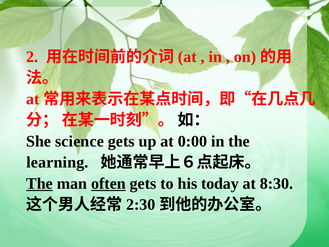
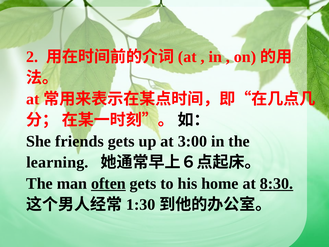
science: science -> friends
0:00: 0:00 -> 3:00
The at (40, 183) underline: present -> none
today: today -> home
8:30 underline: none -> present
2:30: 2:30 -> 1:30
